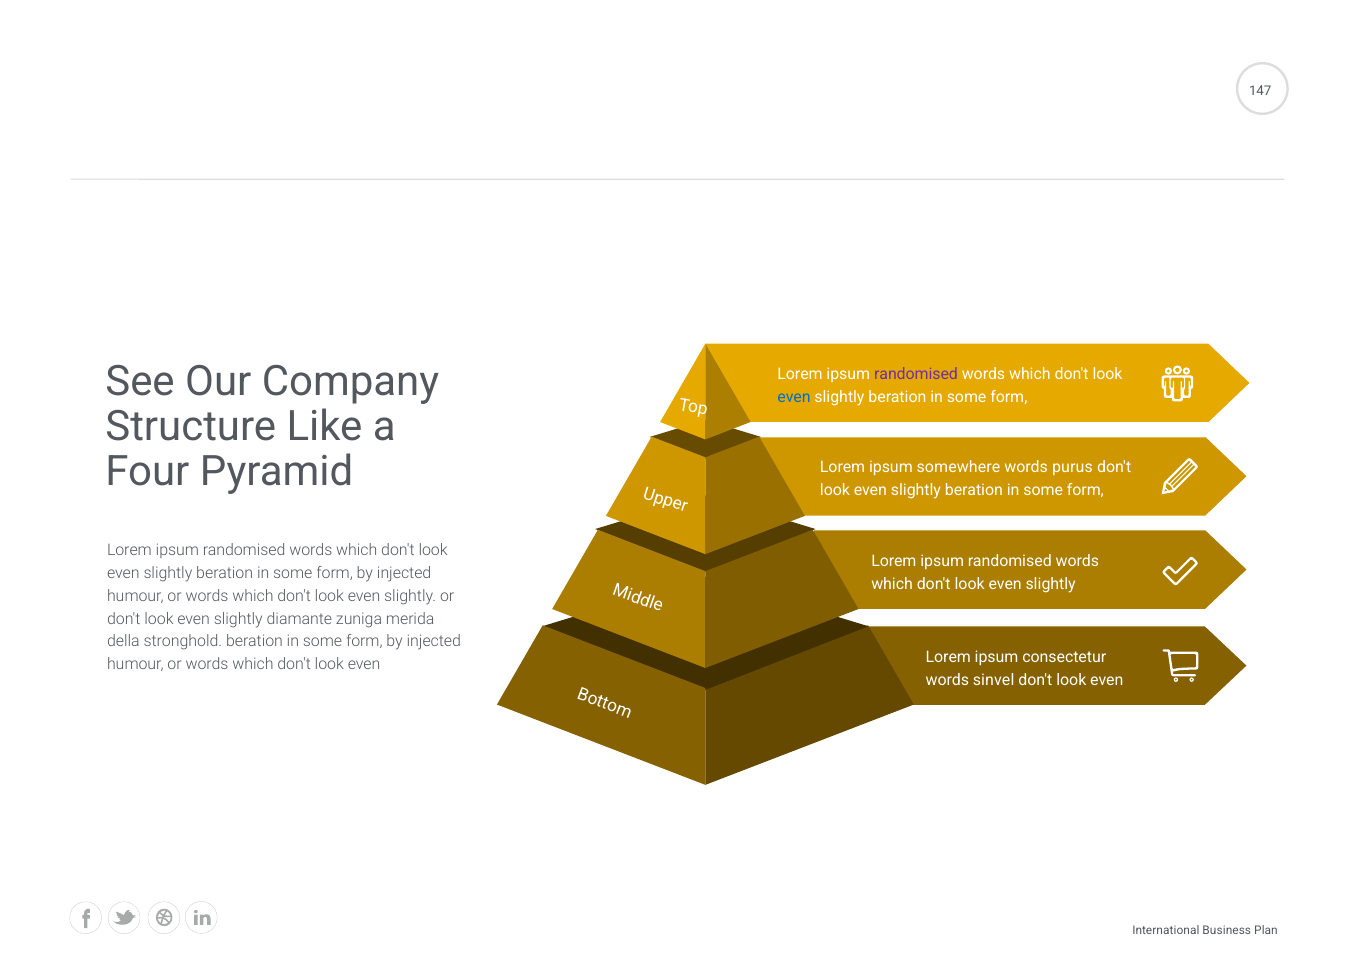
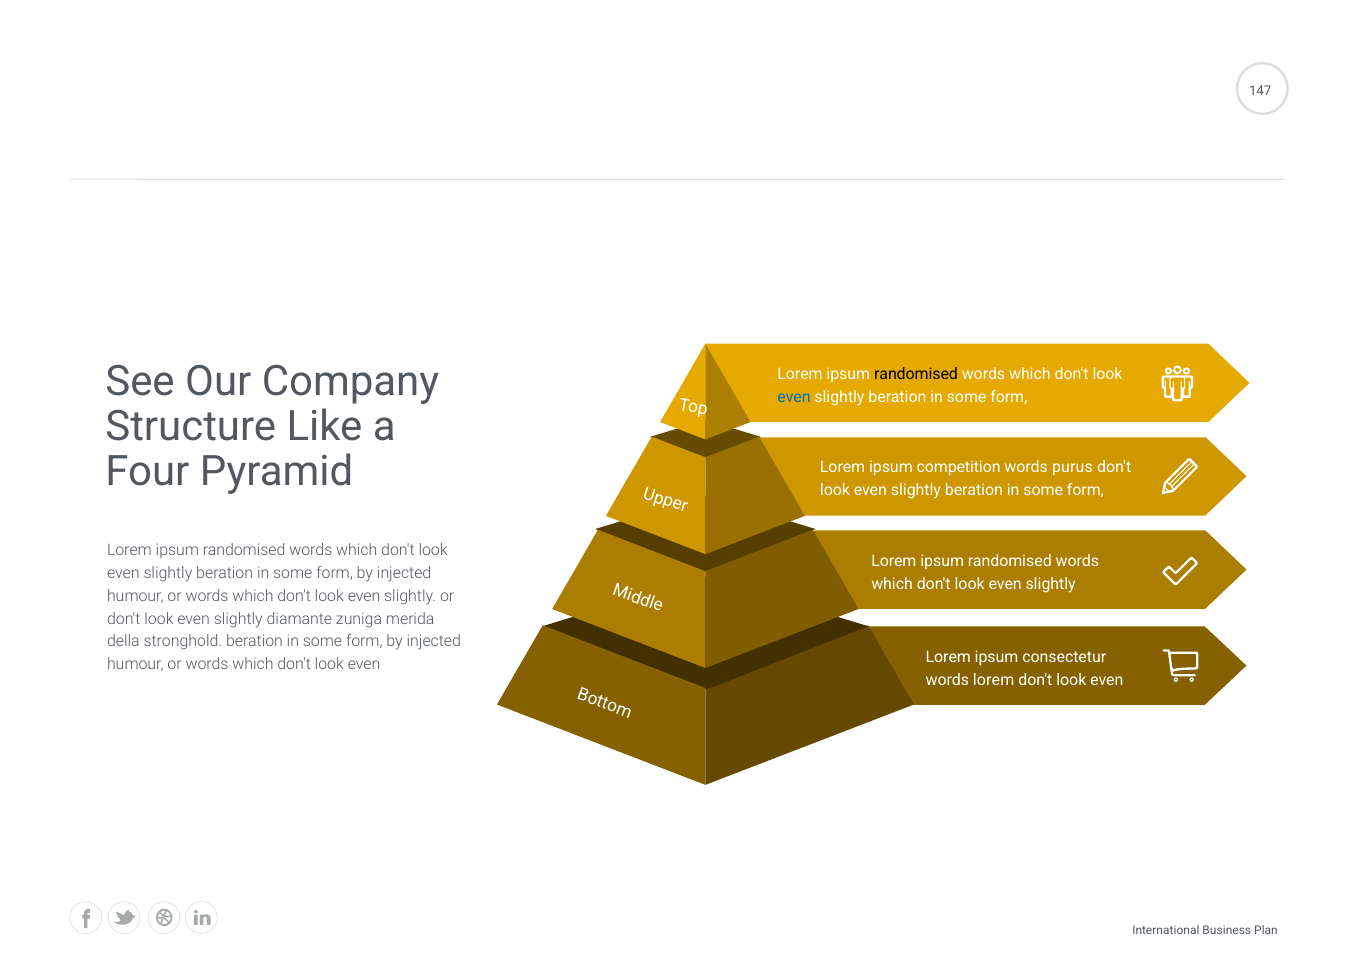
randomised at (916, 374) colour: purple -> black
somewhere: somewhere -> competition
words sinvel: sinvel -> lorem
